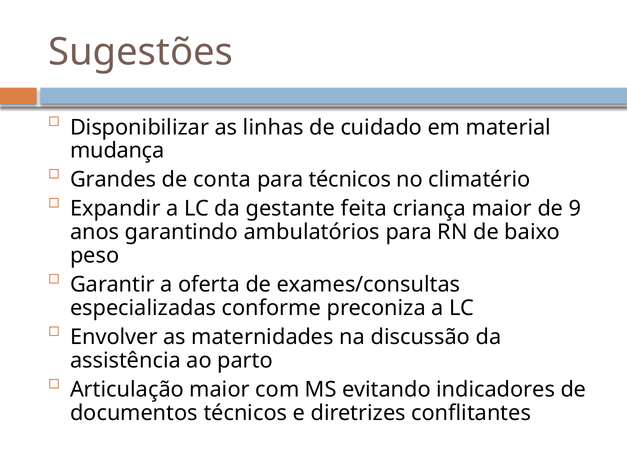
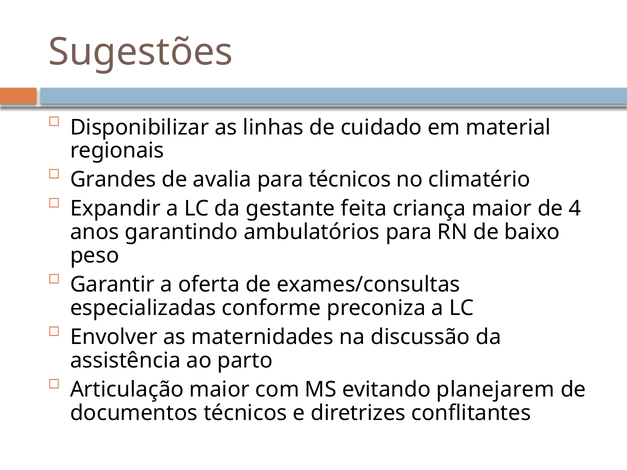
mudança: mudança -> regionais
conta: conta -> avalia
9: 9 -> 4
indicadores: indicadores -> planejarem
